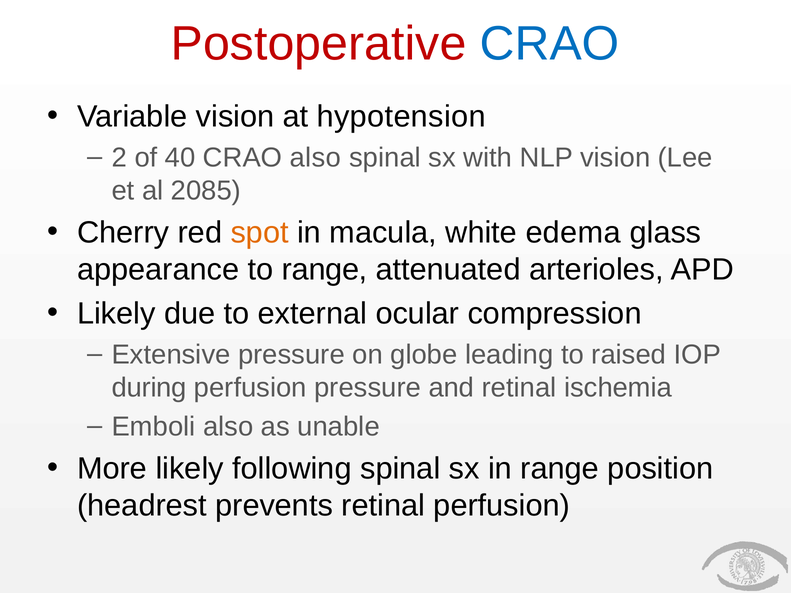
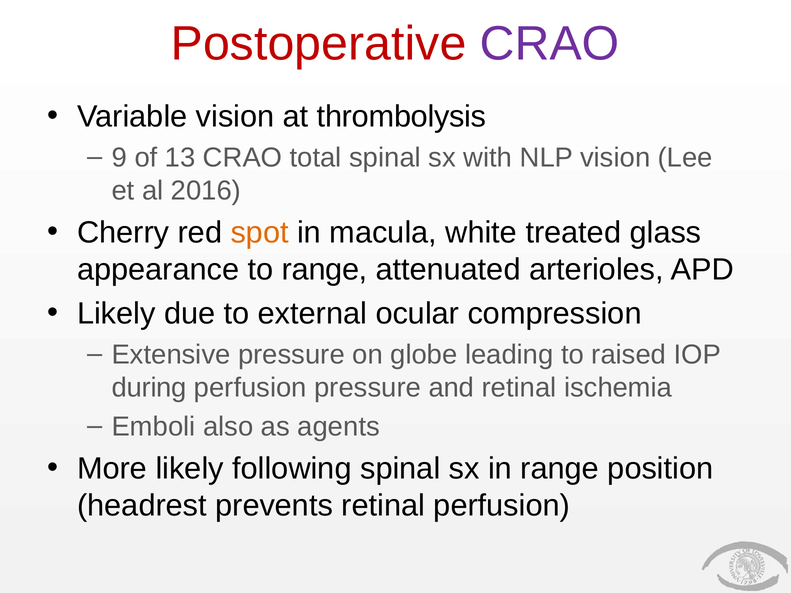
CRAO at (550, 44) colour: blue -> purple
hypotension: hypotension -> thrombolysis
2: 2 -> 9
40: 40 -> 13
CRAO also: also -> total
2085: 2085 -> 2016
edema: edema -> treated
unable: unable -> agents
